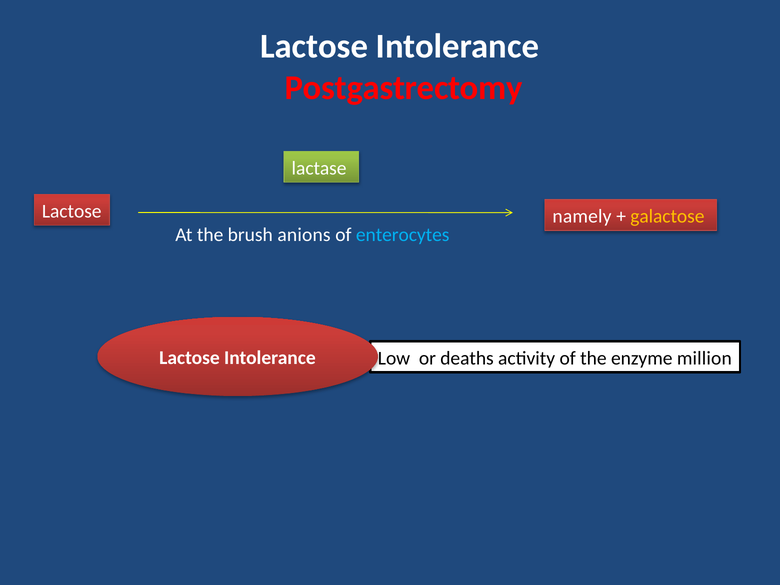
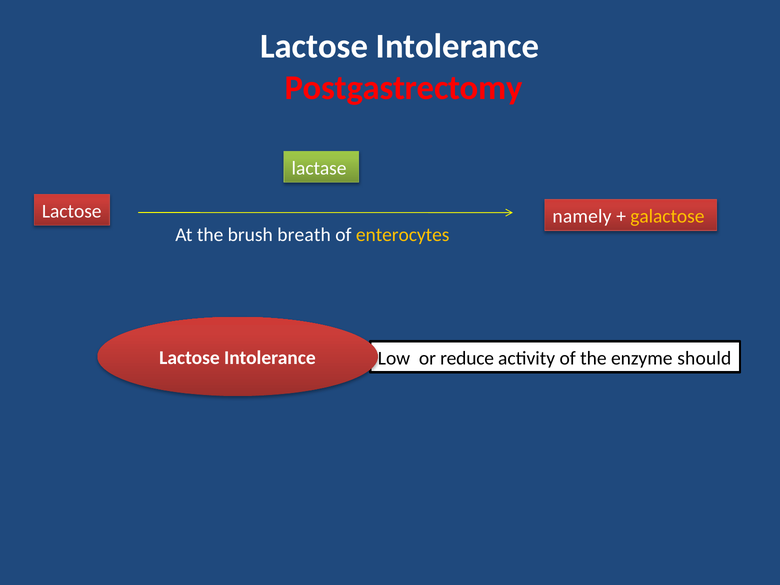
anions: anions -> breath
enterocytes colour: light blue -> yellow
deaths: deaths -> reduce
million: million -> should
